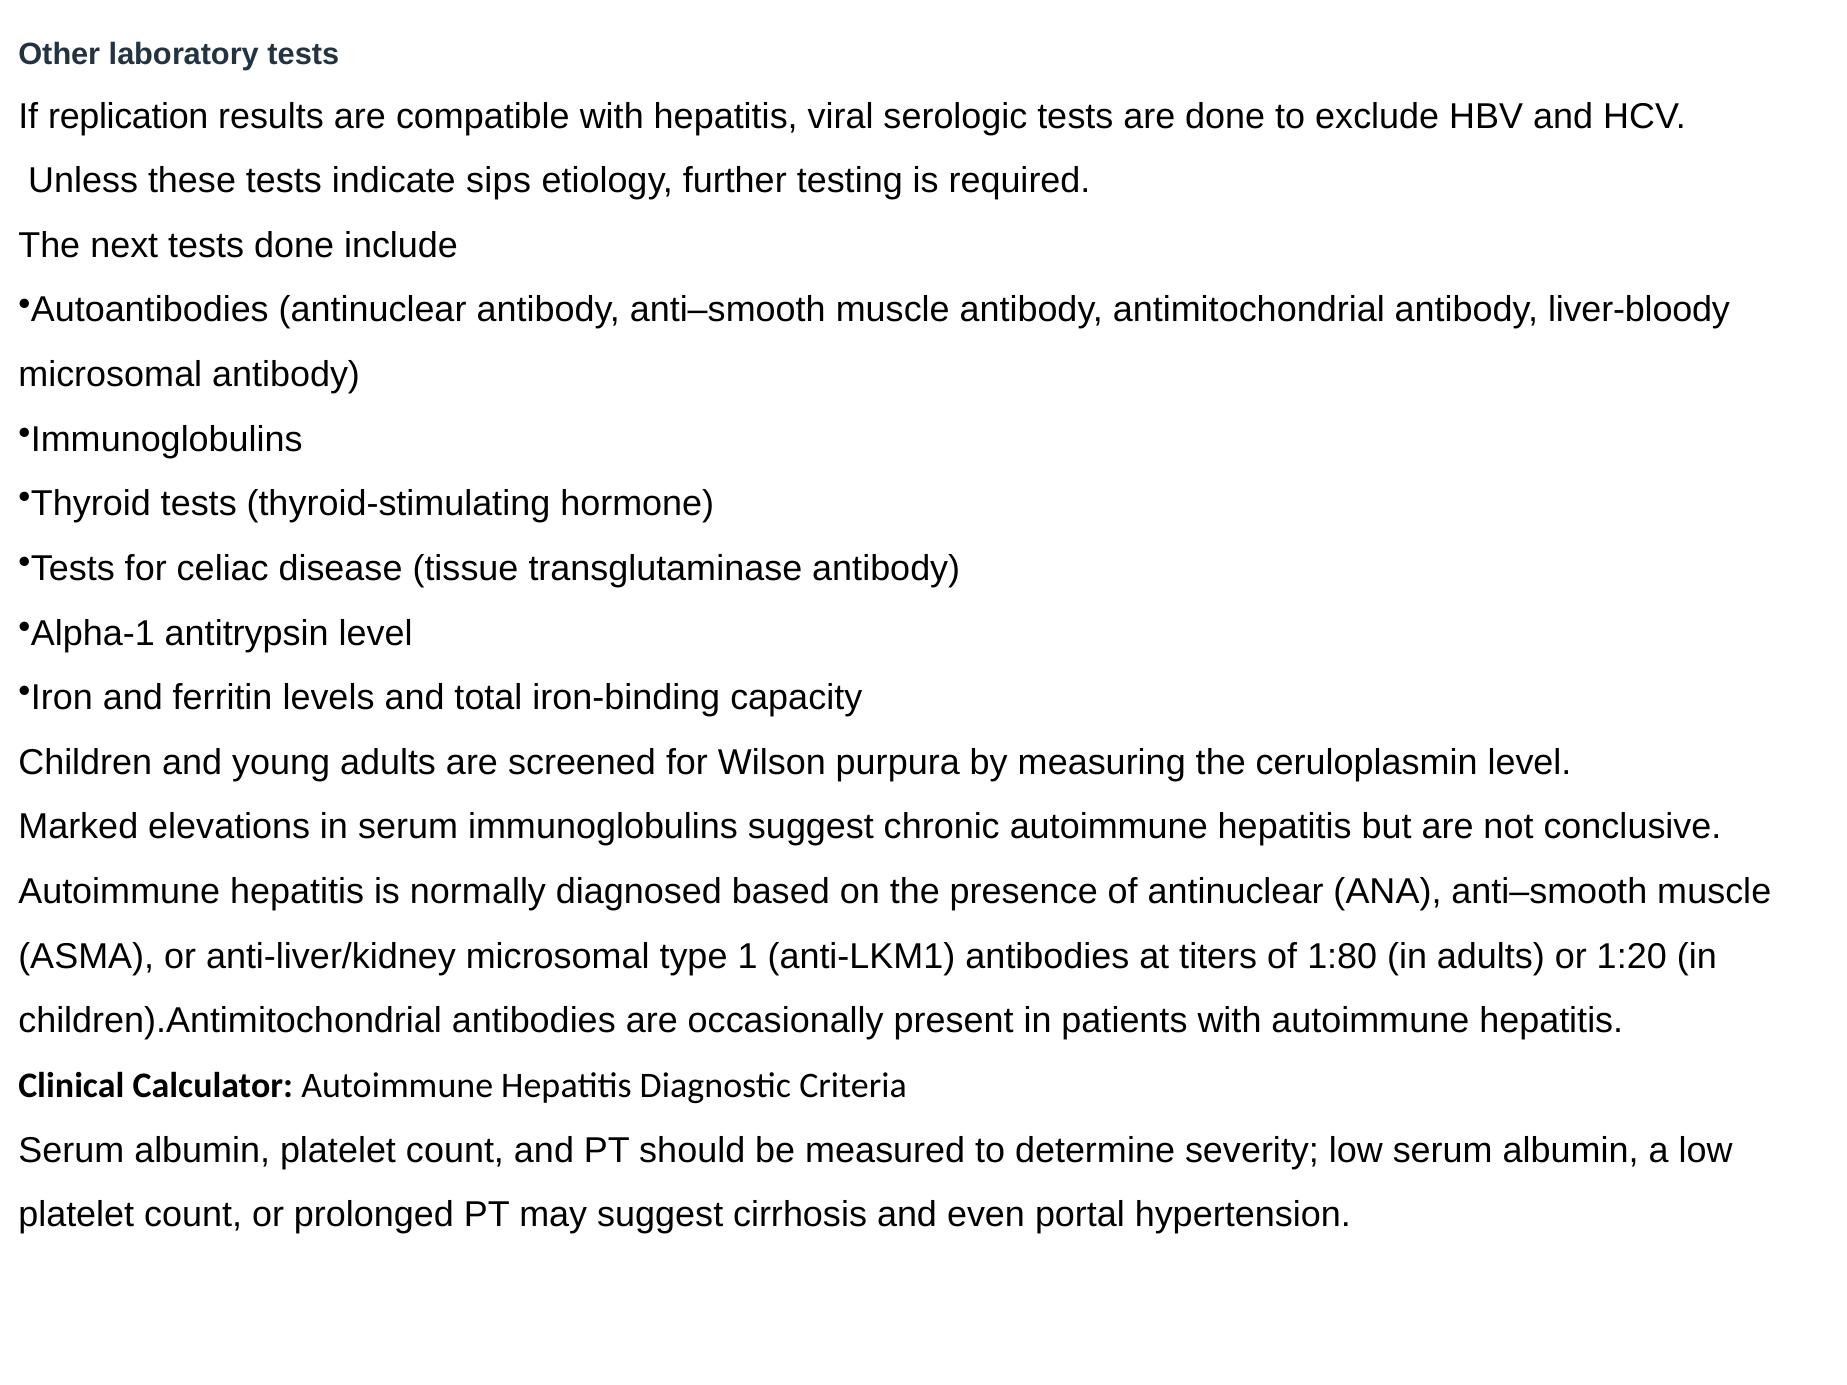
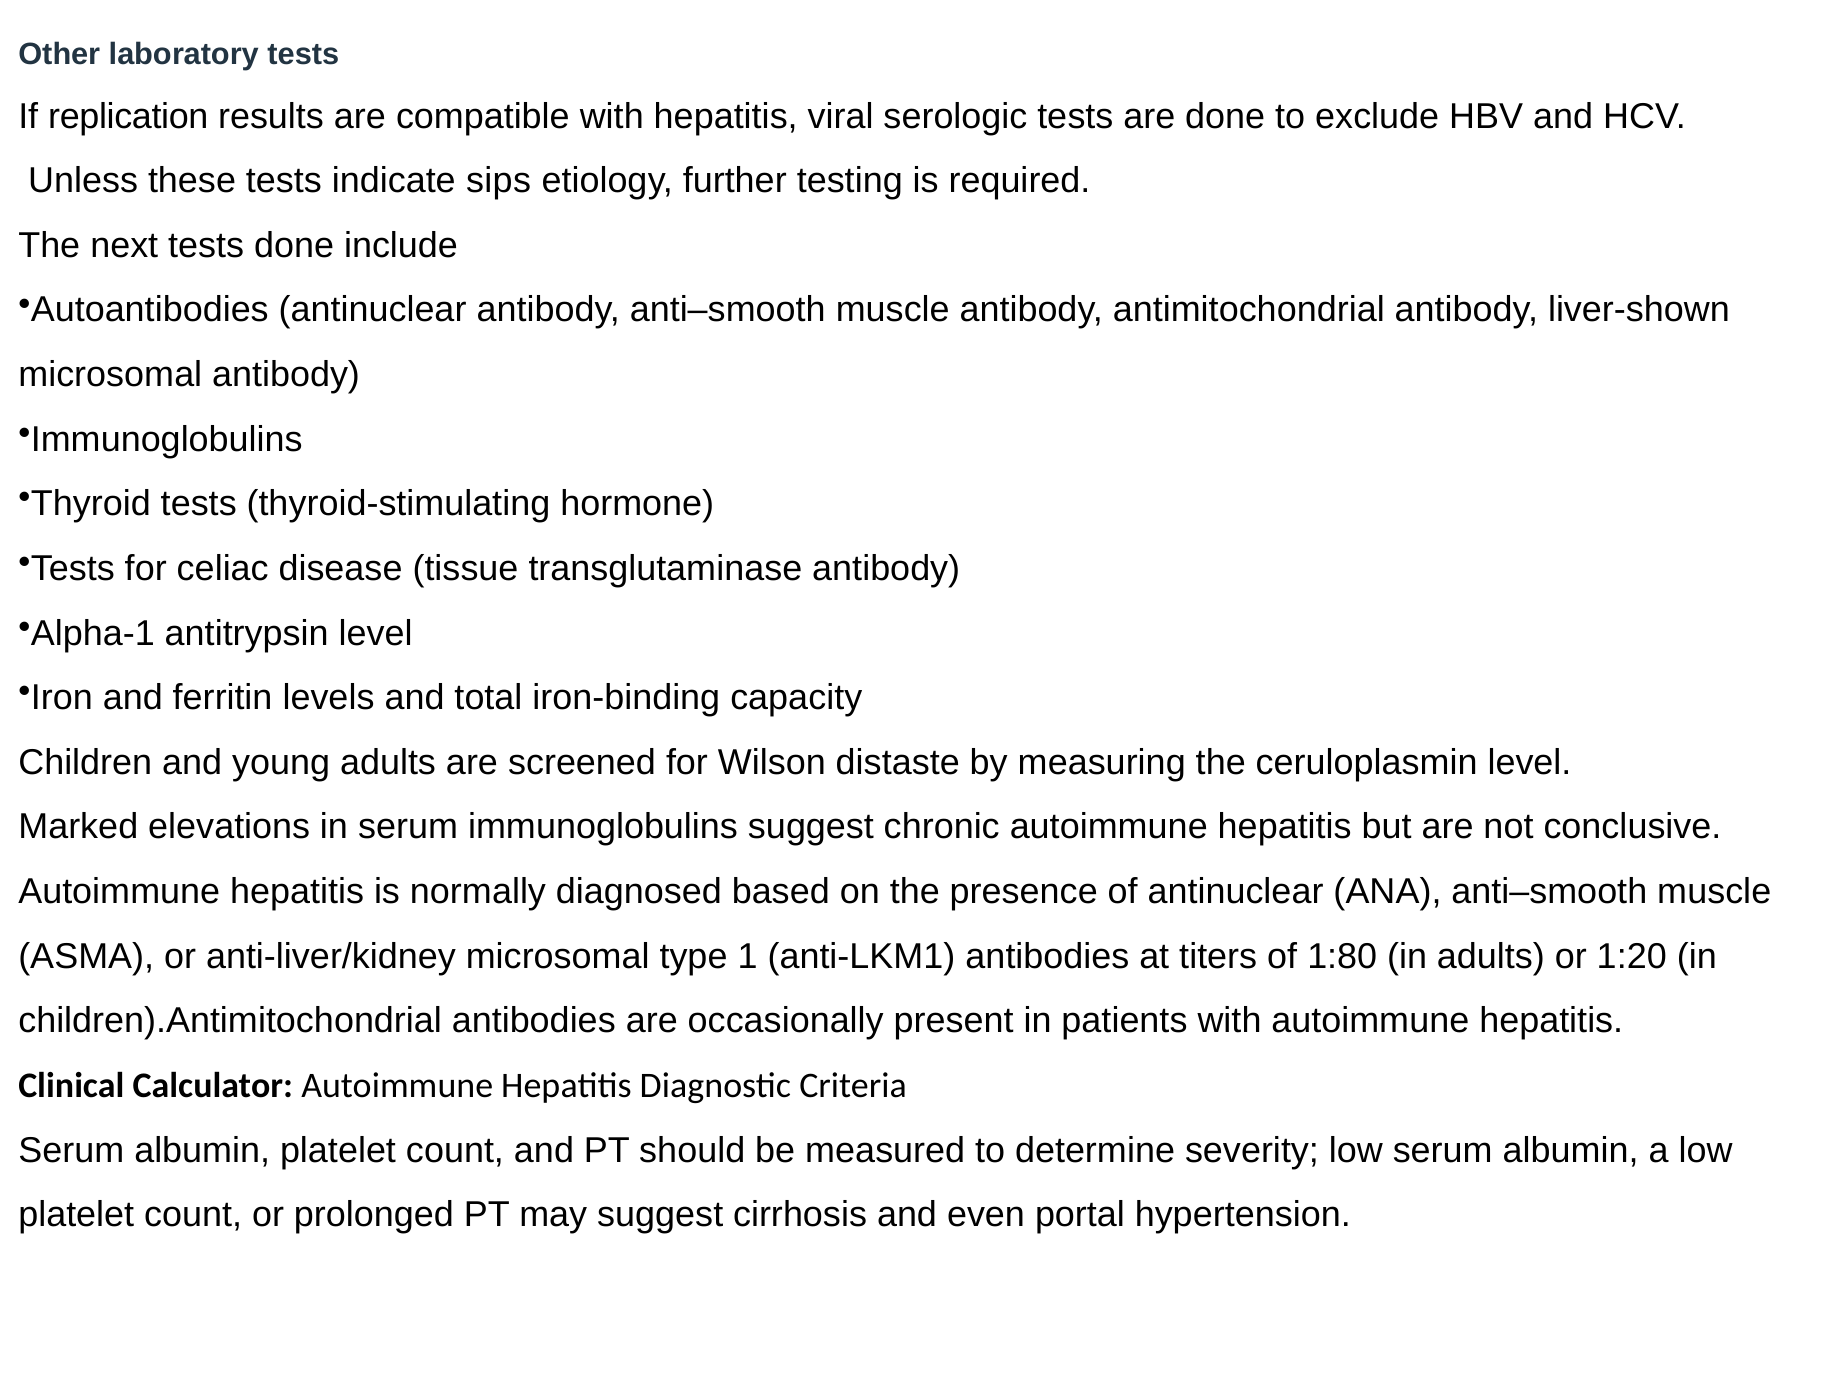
liver-bloody: liver-bloody -> liver-shown
purpura: purpura -> distaste
